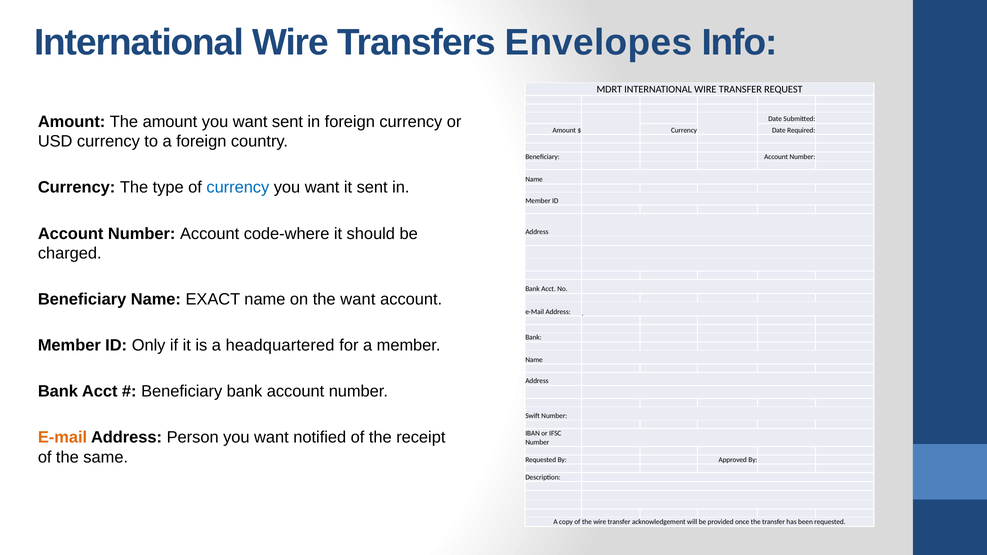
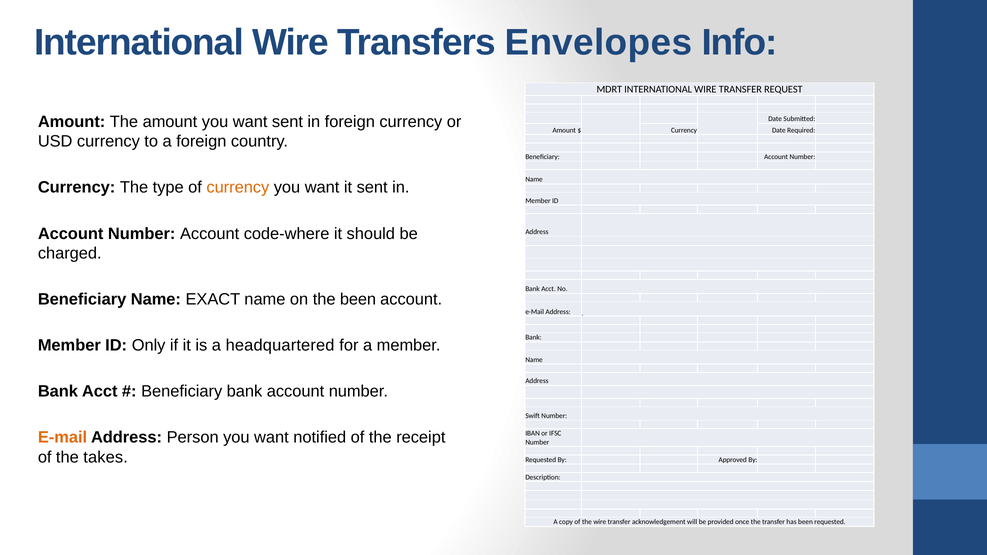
currency at (238, 188) colour: blue -> orange
the want: want -> been
same: same -> takes
